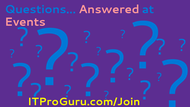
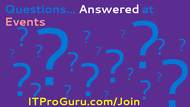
Answered colour: pink -> white
